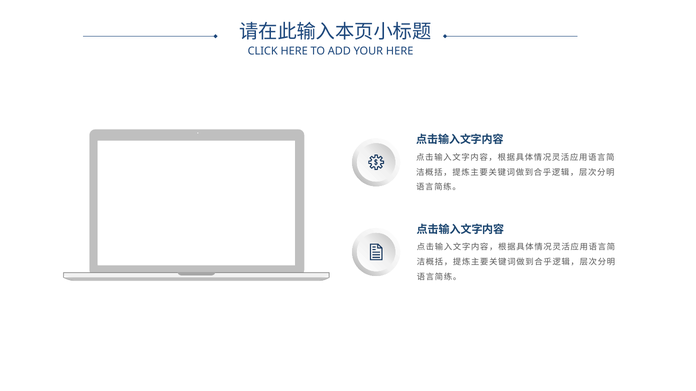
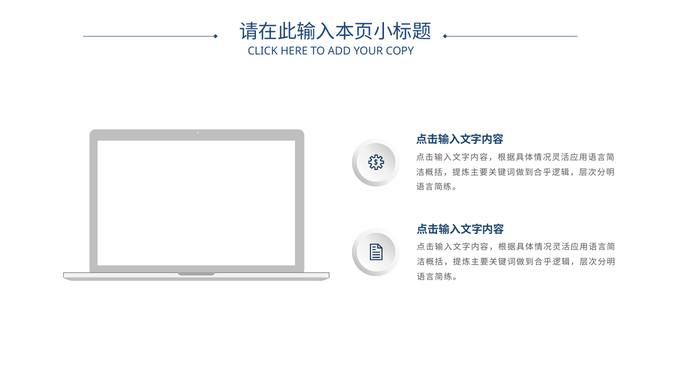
YOUR HERE: HERE -> COPY
